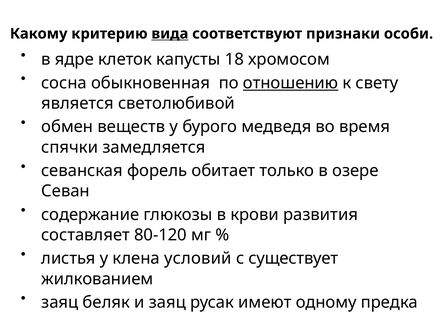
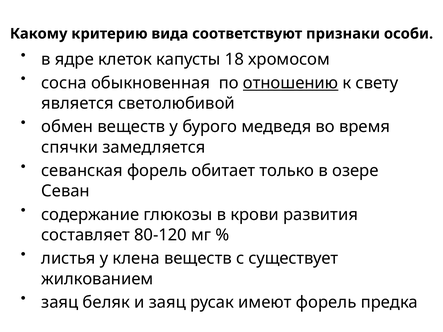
вида underline: present -> none
клена условий: условий -> веществ
имеют одному: одному -> форель
